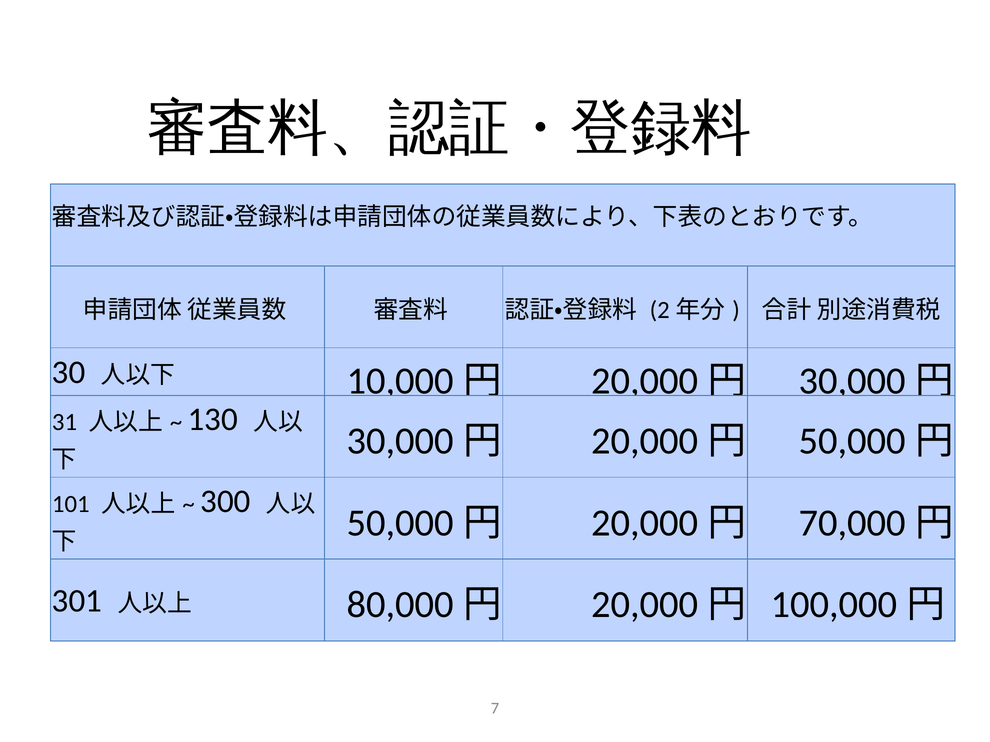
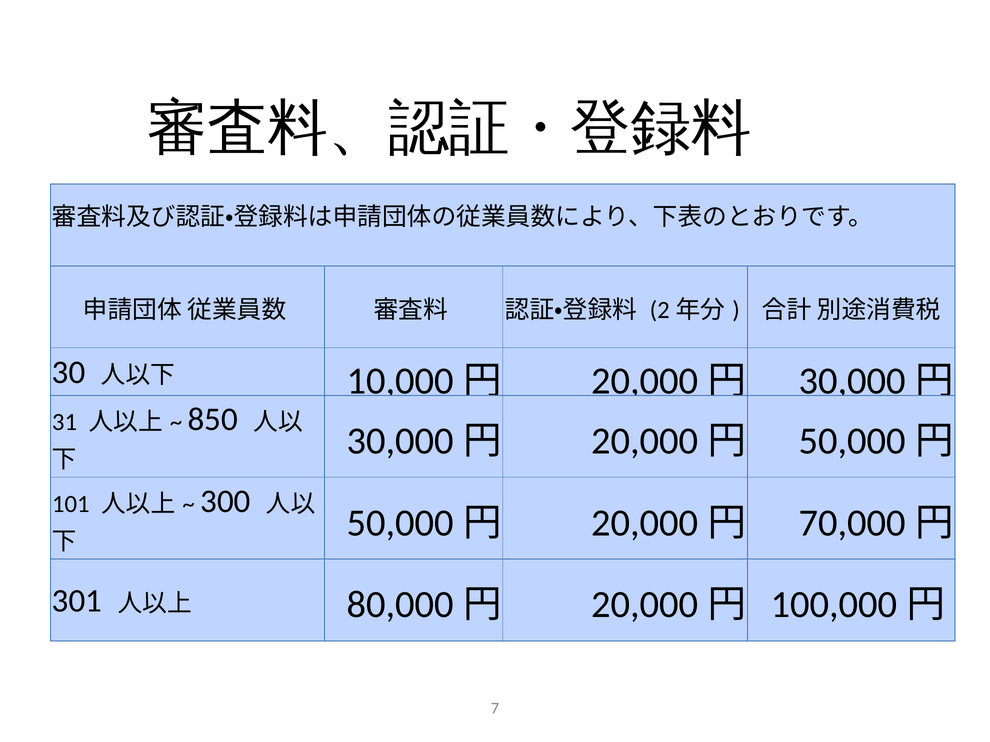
130: 130 -> 850
